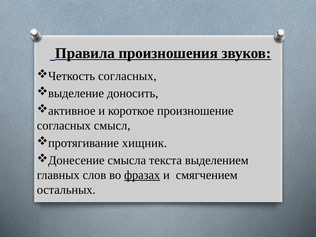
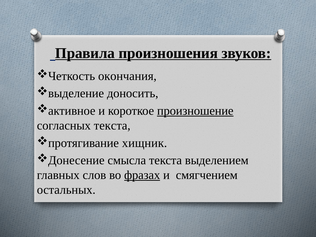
согласных at (127, 76): согласных -> окончания
произношение underline: none -> present
согласных смысл: смысл -> текста
